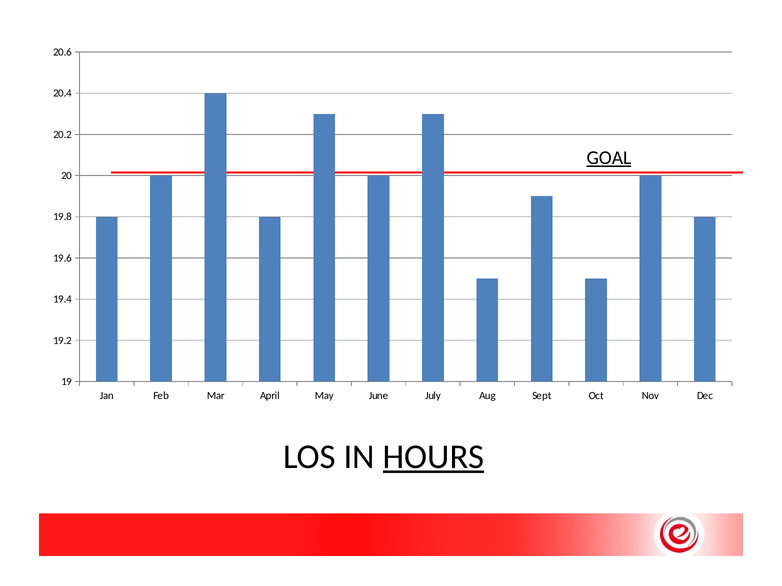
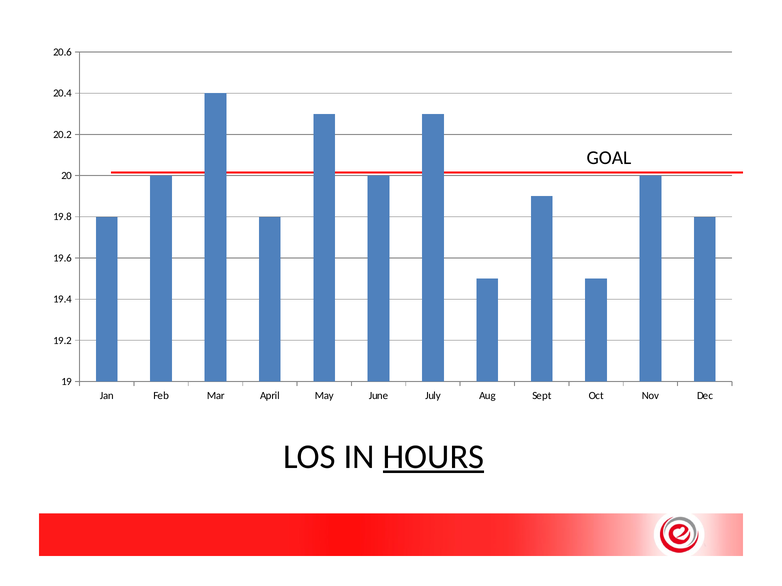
GOAL underline: present -> none
